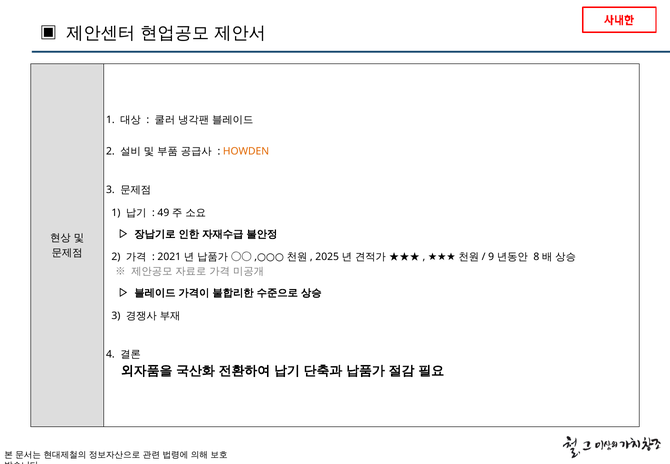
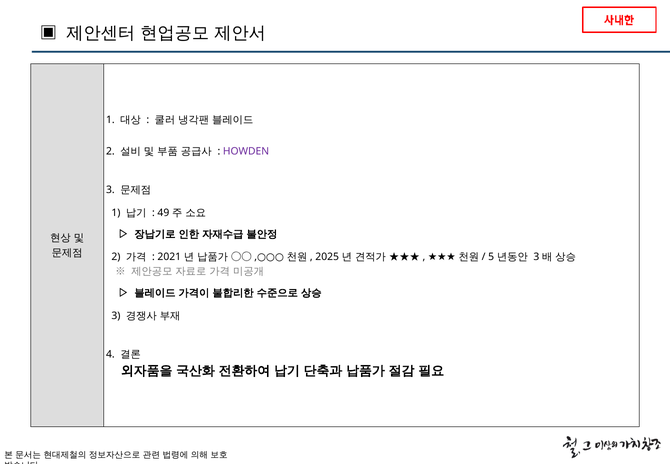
HOWDEN colour: orange -> purple
9: 9 -> 5
8 at (536, 257): 8 -> 3
